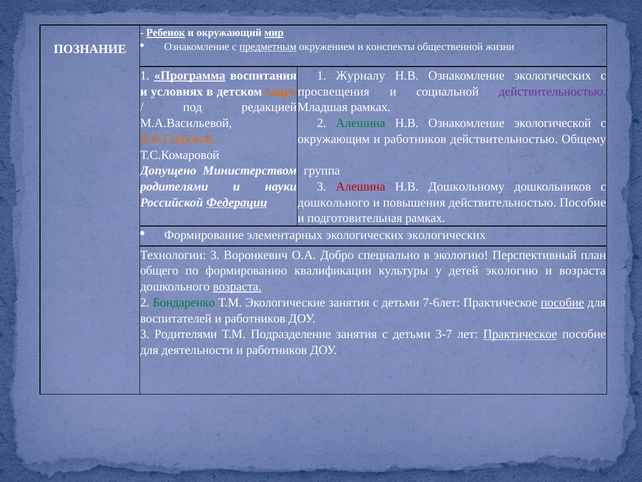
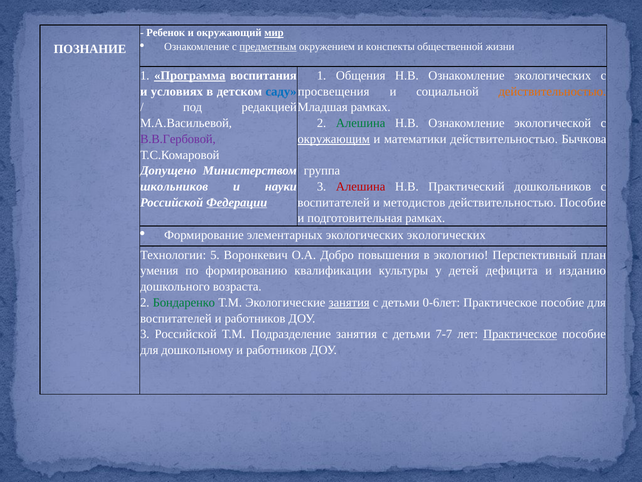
Ребенок underline: present -> none
Журналу: Журналу -> Общения
саду colour: orange -> blue
действительностью at (552, 91) colour: purple -> orange
В.В.Гербовой colour: orange -> purple
окружающим underline: none -> present
работников at (415, 139): работников -> математики
Общему: Общему -> Бычкова
родителями at (174, 186): родителями -> школьников
Дошкольному: Дошкольному -> Практический
дошкольного at (334, 202): дошкольного -> воспитателей
повышения: повышения -> методистов
Технологии 3: 3 -> 5
специально: специально -> повышения
общего: общего -> умения
детей экологию: экологию -> дефицита
и возраста: возраста -> изданию
возраста at (237, 286) underline: present -> none
занятия at (349, 302) underline: none -> present
7-6лет: 7-6лет -> 0-6лет
пособие at (562, 302) underline: present -> none
3 Родителями: Родителями -> Российской
3-7: 3-7 -> 7-7
деятельности: деятельности -> дошкольному
